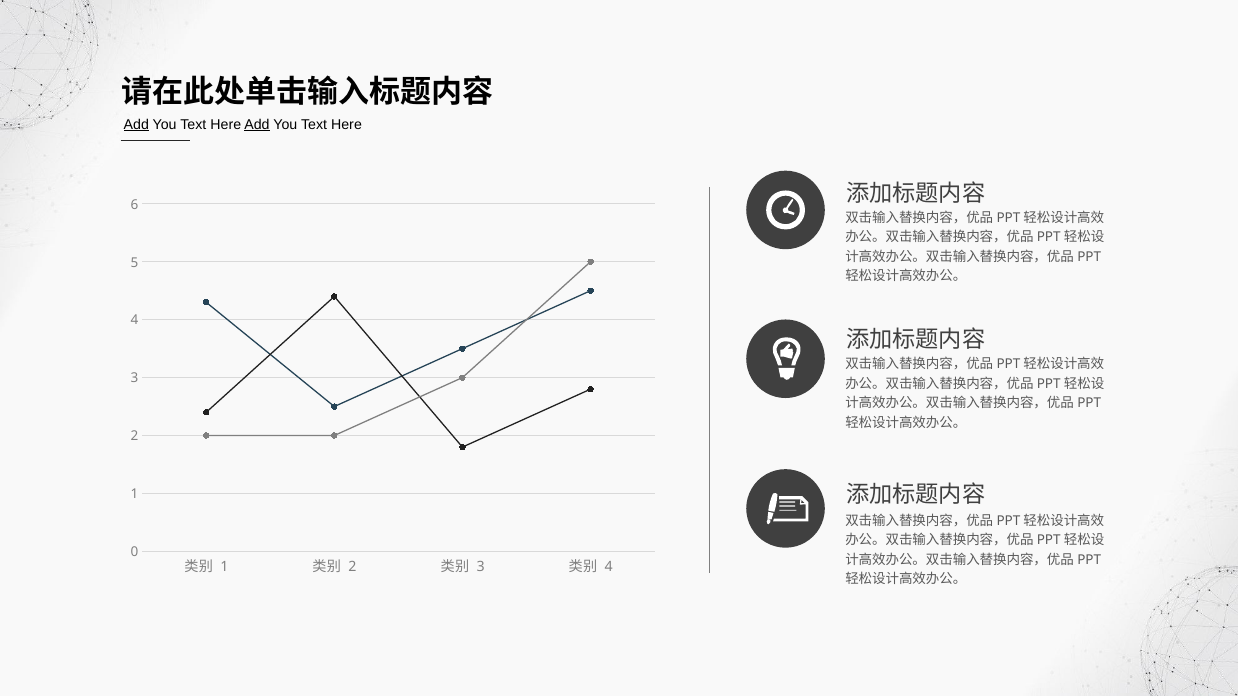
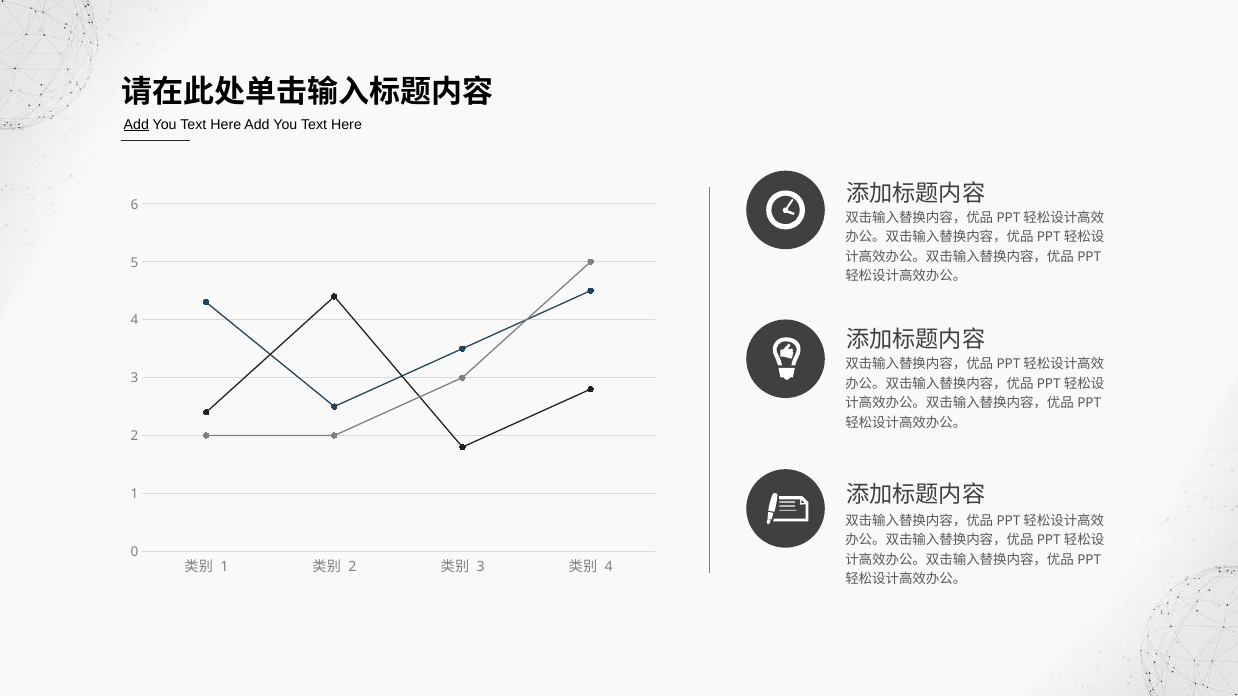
Add at (257, 125) underline: present -> none
